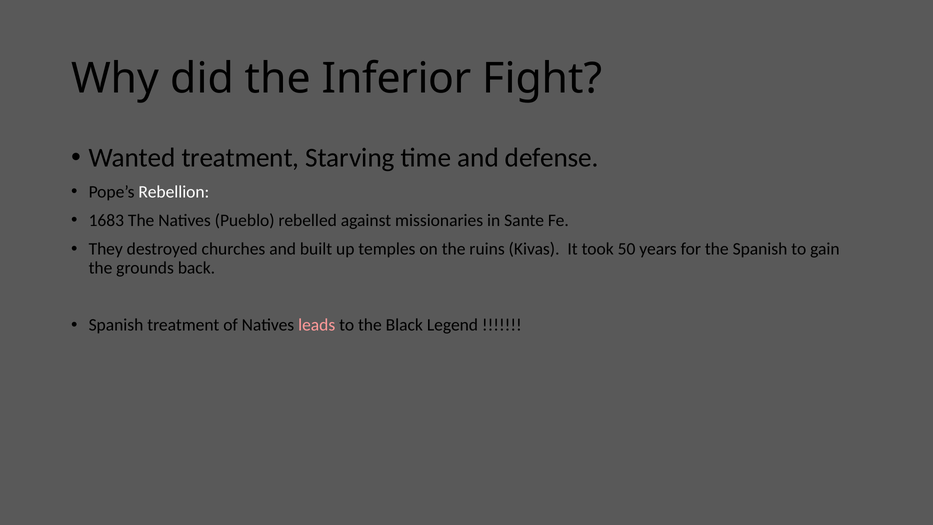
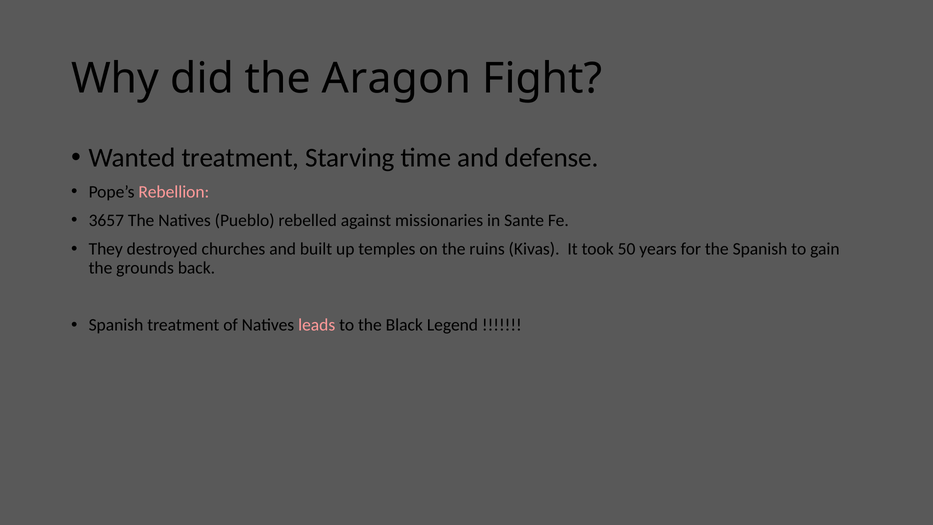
Inferior: Inferior -> Aragon
Rebellion colour: white -> pink
1683: 1683 -> 3657
